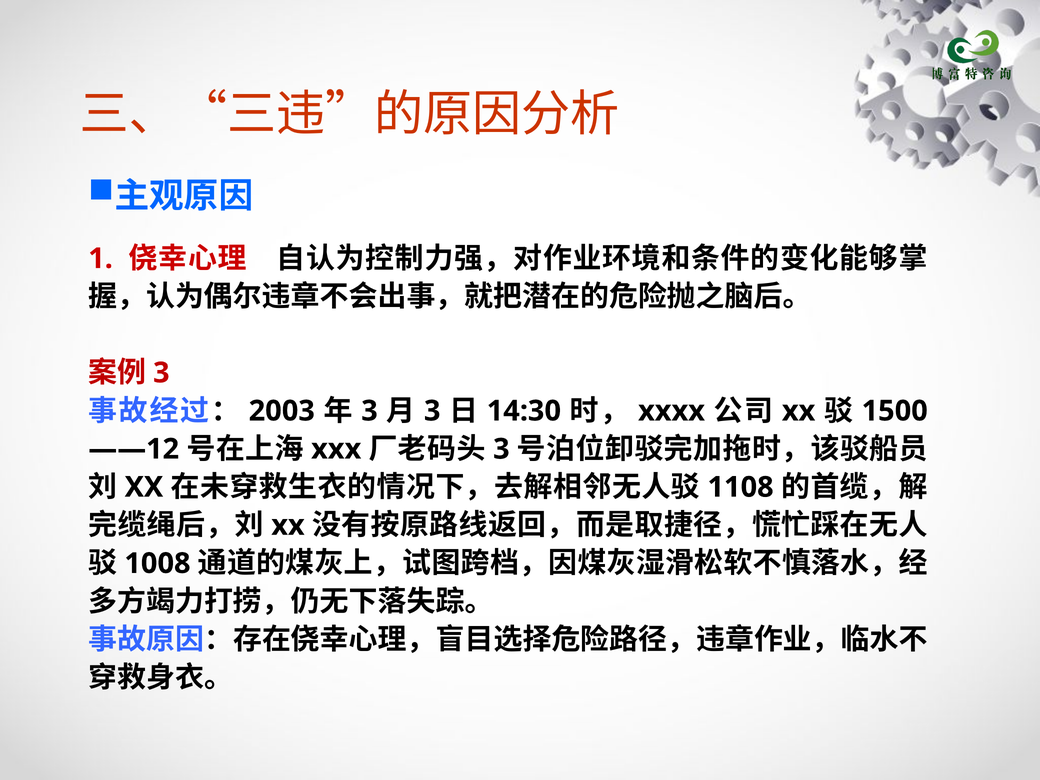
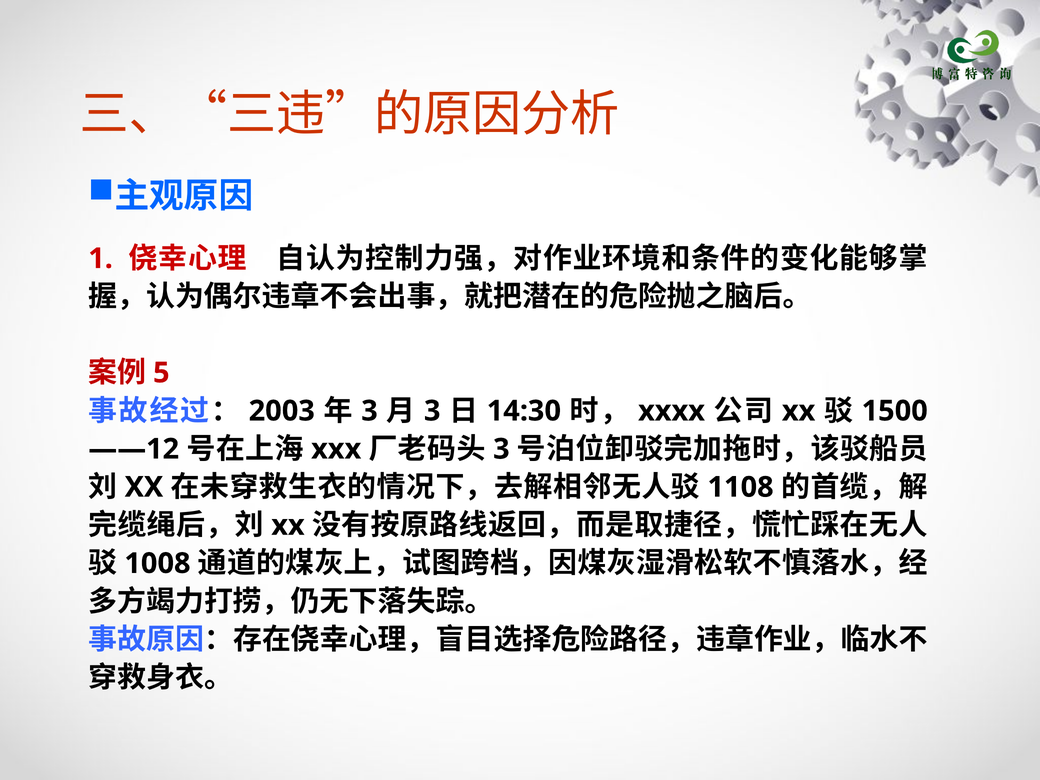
3 at (161, 373): 3 -> 5
